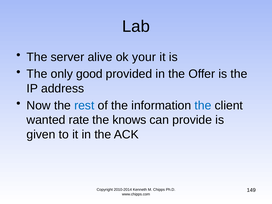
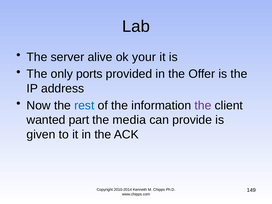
good: good -> ports
the at (203, 105) colour: blue -> purple
rate: rate -> part
knows: knows -> media
